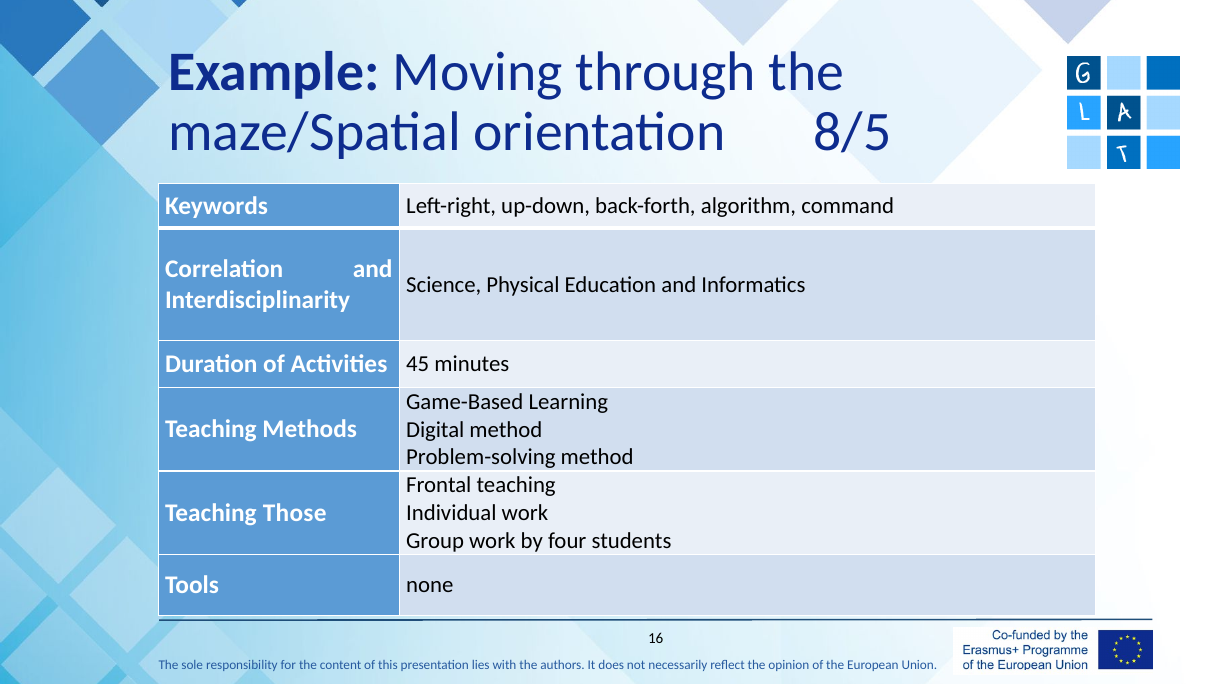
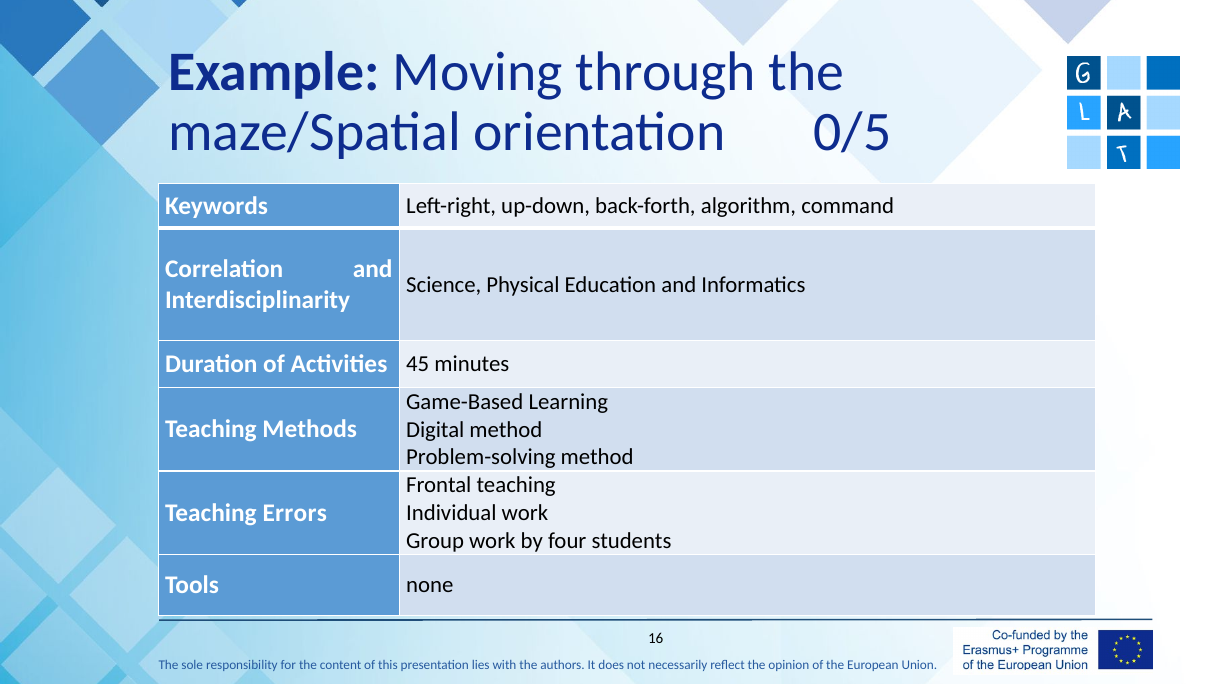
8/5: 8/5 -> 0/5
Those: Those -> Errors
